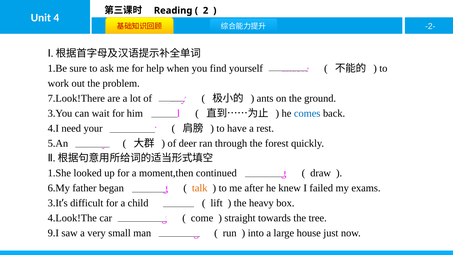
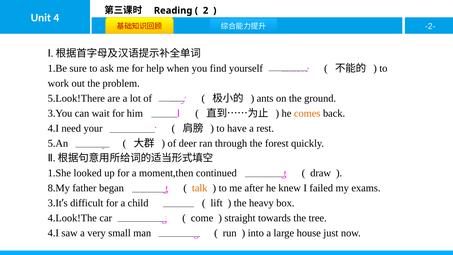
7.Look!There: 7.Look!There -> 5.Look!There
comes colour: blue -> orange
6.My: 6.My -> 8.My
9.I at (53, 233): 9.I -> 4.I
